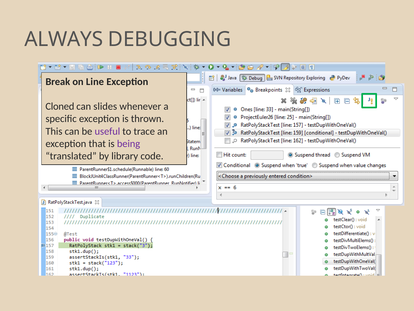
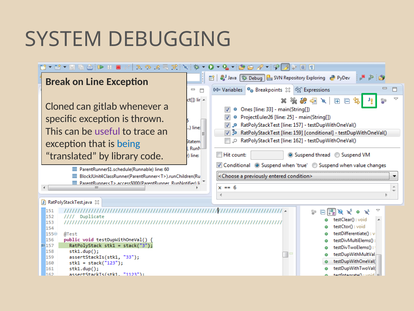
ALWAYS: ALWAYS -> SYSTEM
slides: slides -> gitlab
being colour: purple -> blue
